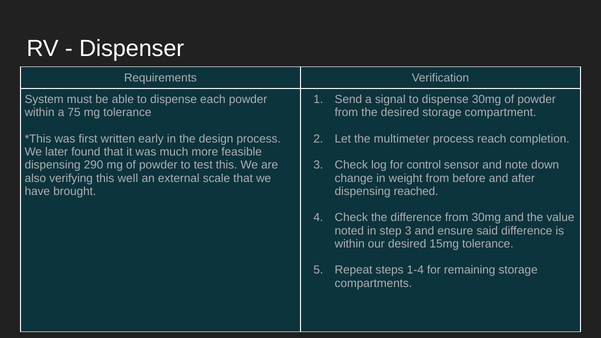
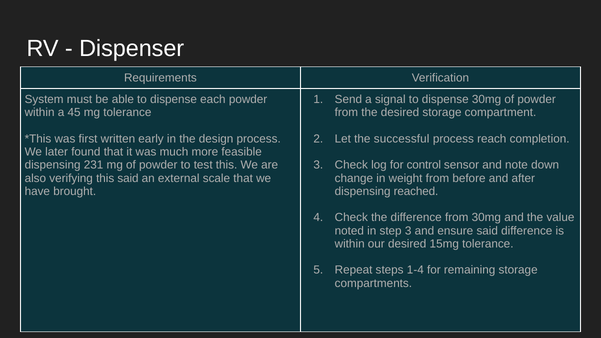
75: 75 -> 45
multimeter: multimeter -> successful
290: 290 -> 231
this well: well -> said
